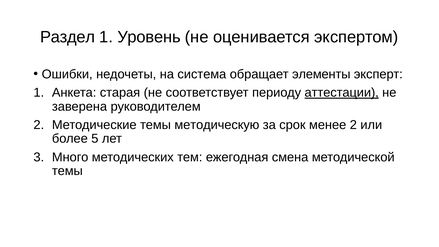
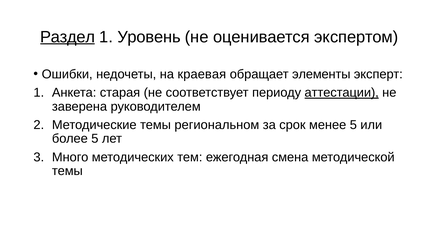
Раздел underline: none -> present
система: система -> краевая
методическую: методическую -> региональном
менее 2: 2 -> 5
